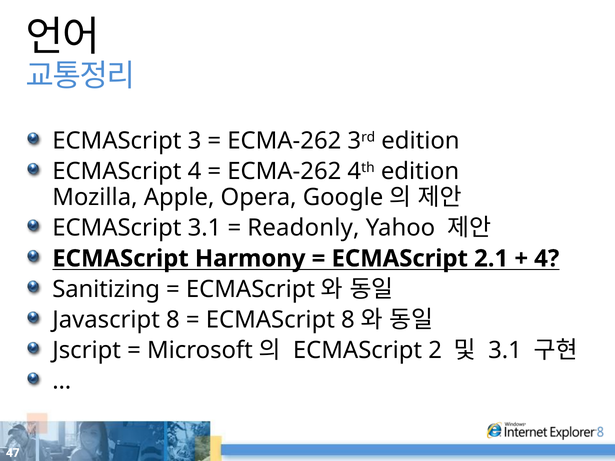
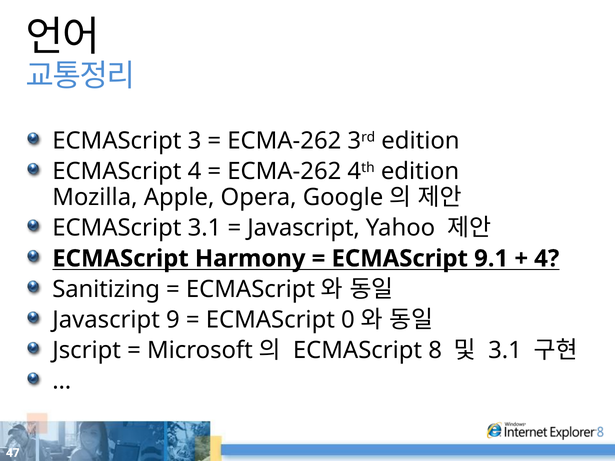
Readonly at (303, 228): Readonly -> Javascript
2.1: 2.1 -> 9.1
Javascript 8: 8 -> 9
ECMAScript 8: 8 -> 0
2: 2 -> 8
